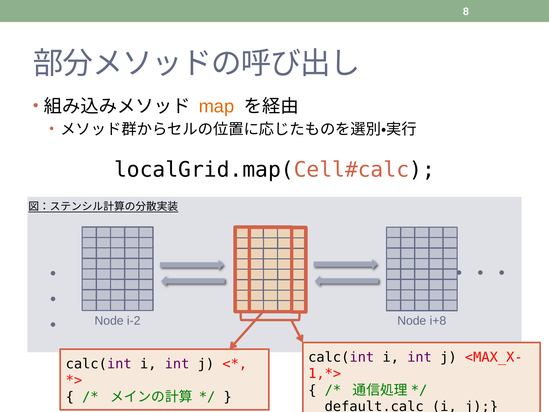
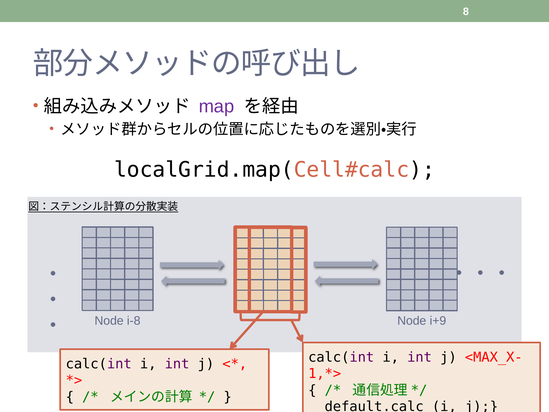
map colour: orange -> purple
i-2: i-2 -> i-8
i+8: i+8 -> i+9
